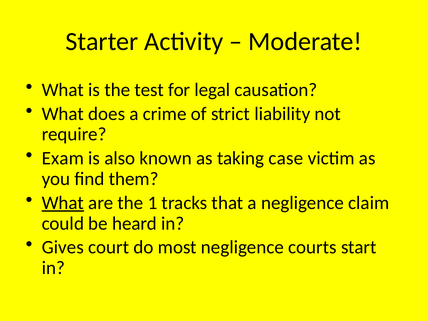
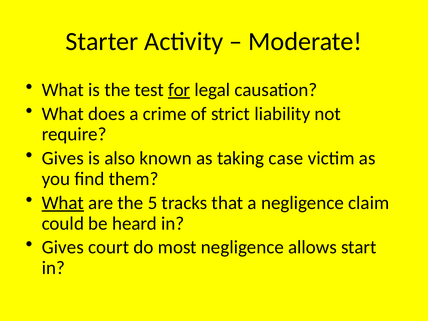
for underline: none -> present
Exam at (63, 158): Exam -> Gives
1: 1 -> 5
courts: courts -> allows
